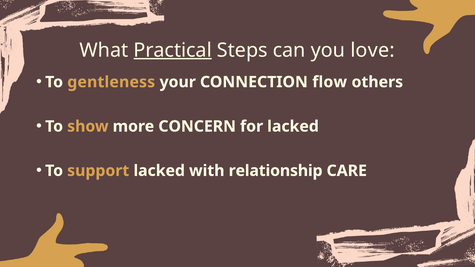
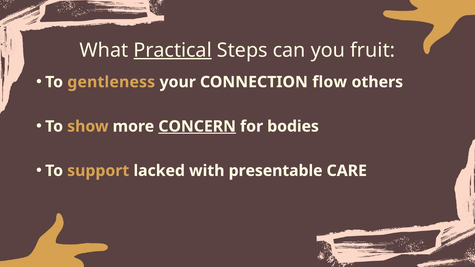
love: love -> fruit
CONCERN underline: none -> present
for lacked: lacked -> bodies
relationship: relationship -> presentable
